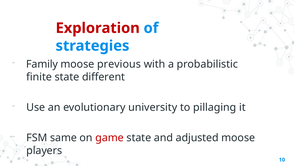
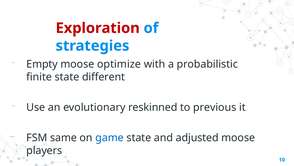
Family: Family -> Empty
previous: previous -> optimize
university: university -> reskinned
pillaging: pillaging -> previous
game colour: red -> blue
